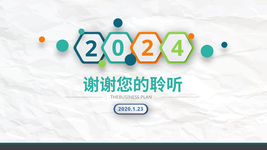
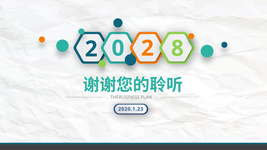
4: 4 -> 8
